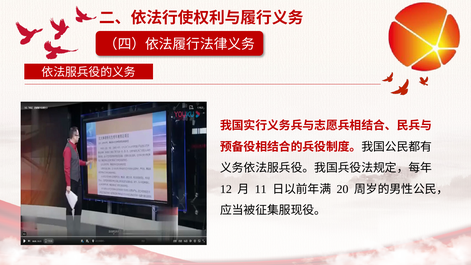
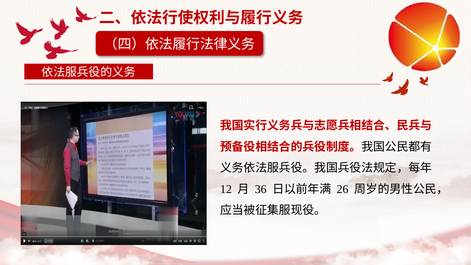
11: 11 -> 36
20: 20 -> 26
